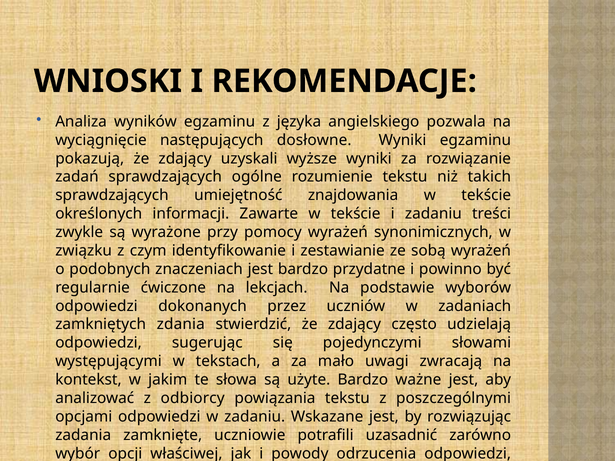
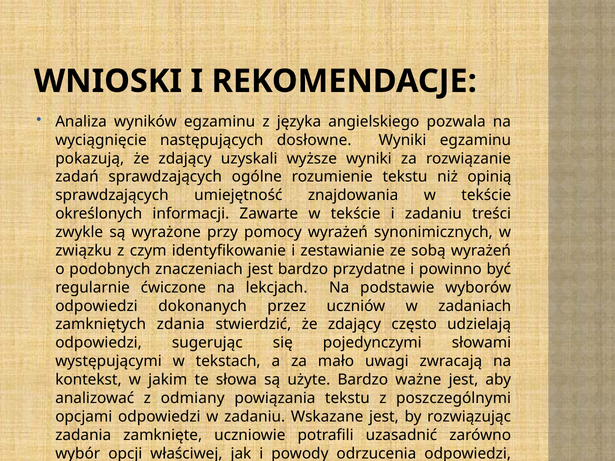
takich: takich -> opinią
odbiorcy: odbiorcy -> odmiany
